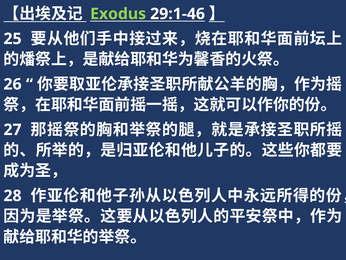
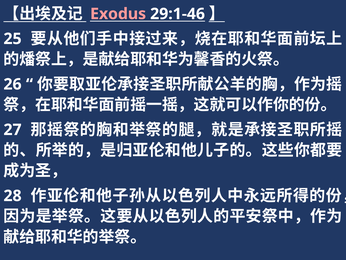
Exodus colour: light green -> pink
